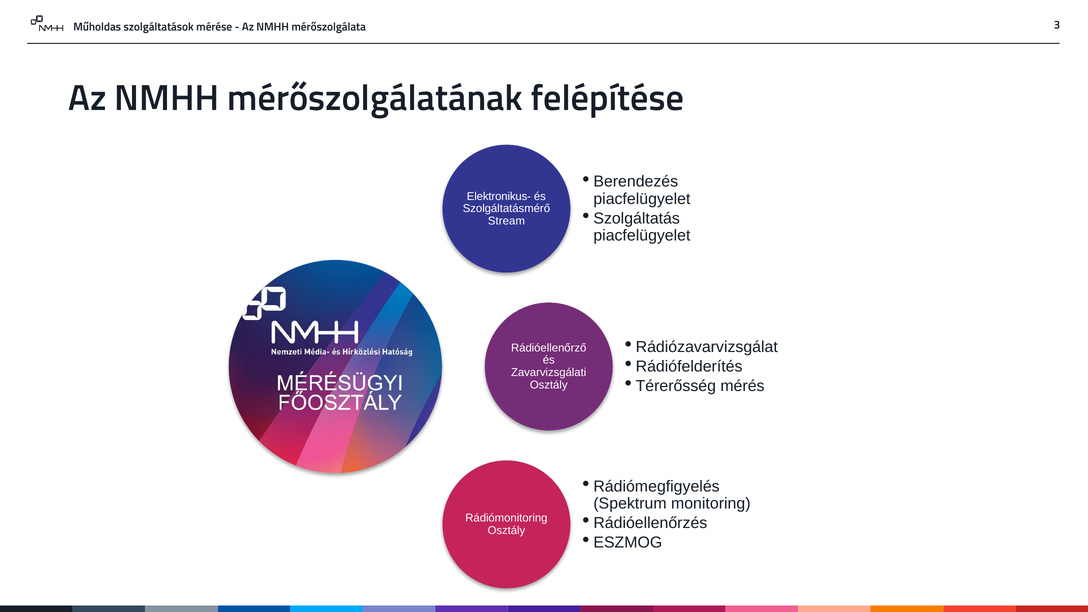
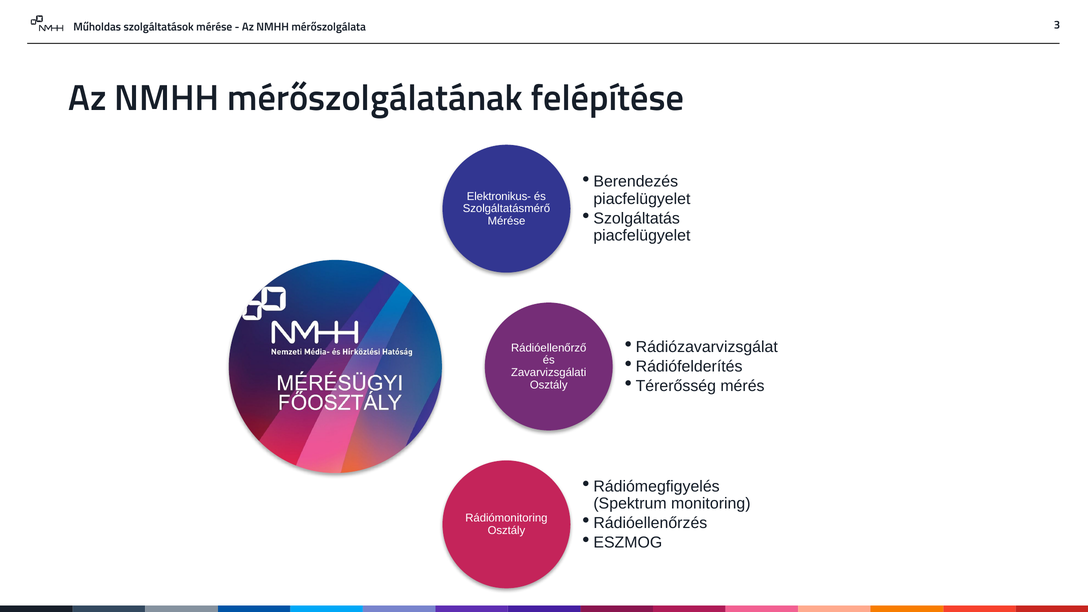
Stream at (506, 221): Stream -> Mérése
